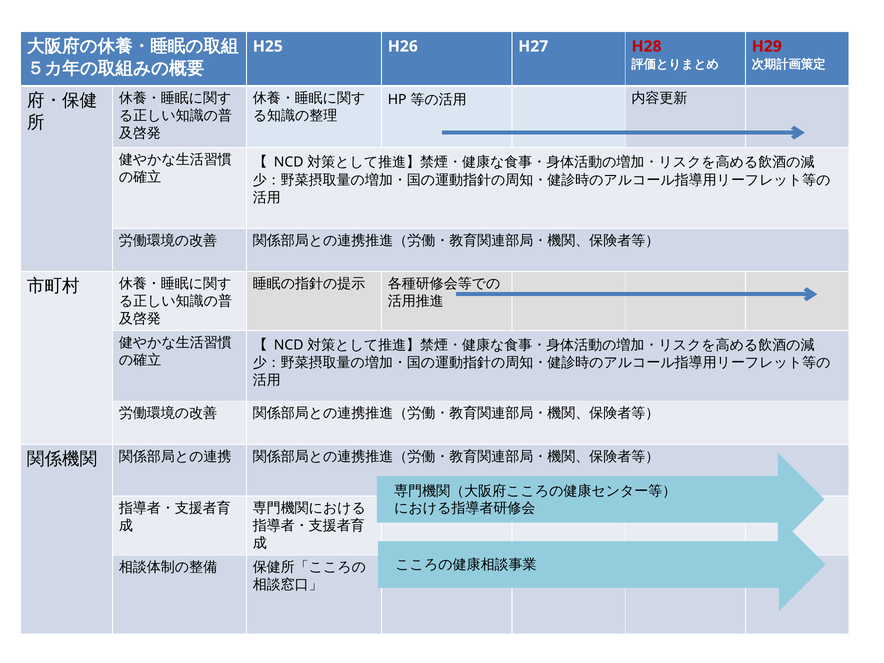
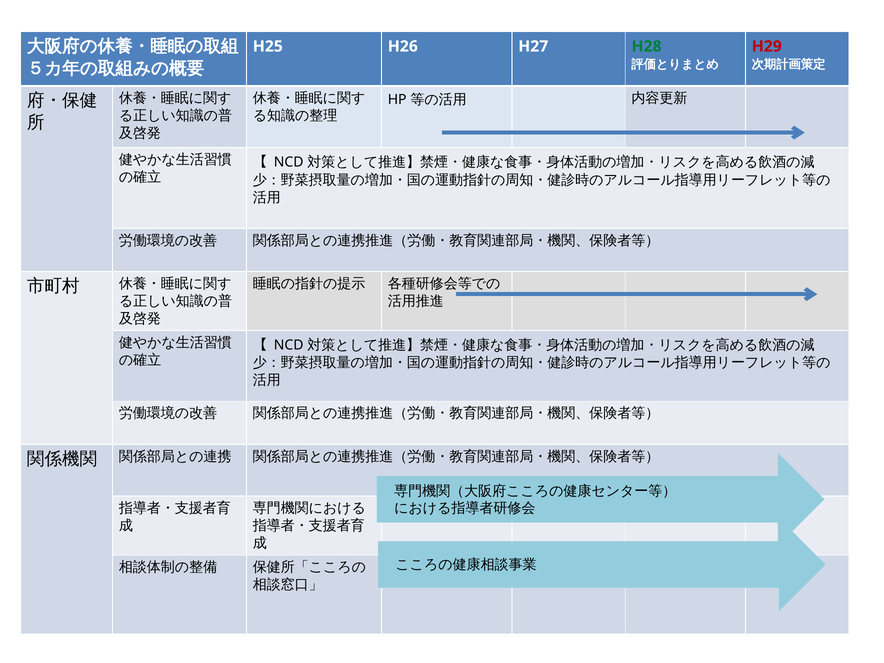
H28 colour: red -> green
